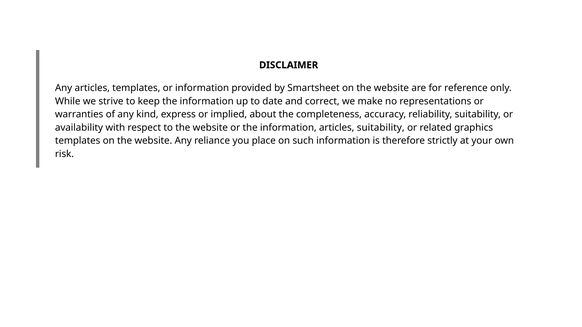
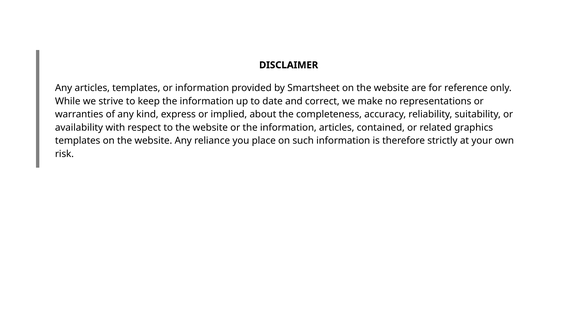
articles suitability: suitability -> contained
